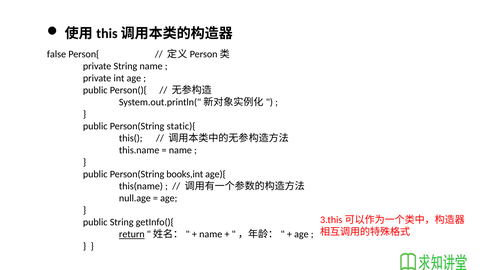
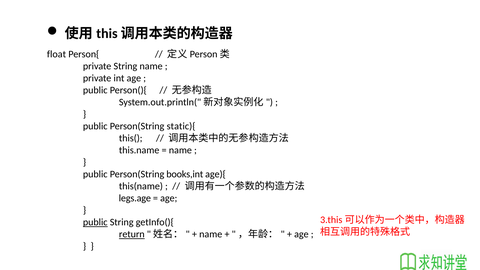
false: false -> float
null.age: null.age -> legs.age
public at (95, 222) underline: none -> present
